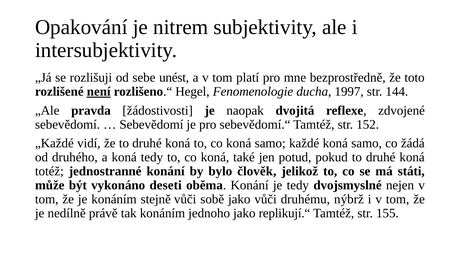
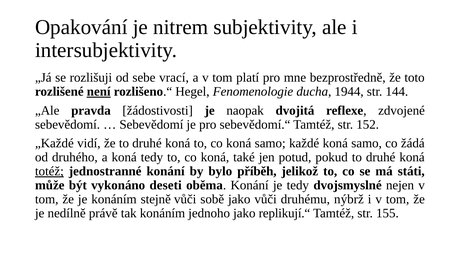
unést: unést -> vrací
1997: 1997 -> 1944
totéž underline: none -> present
člověk: člověk -> příběh
